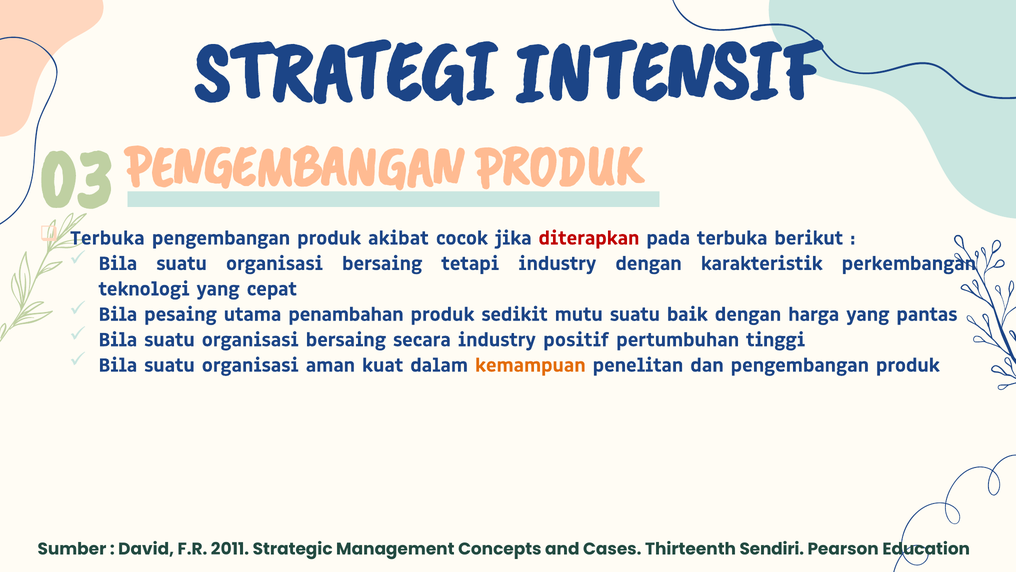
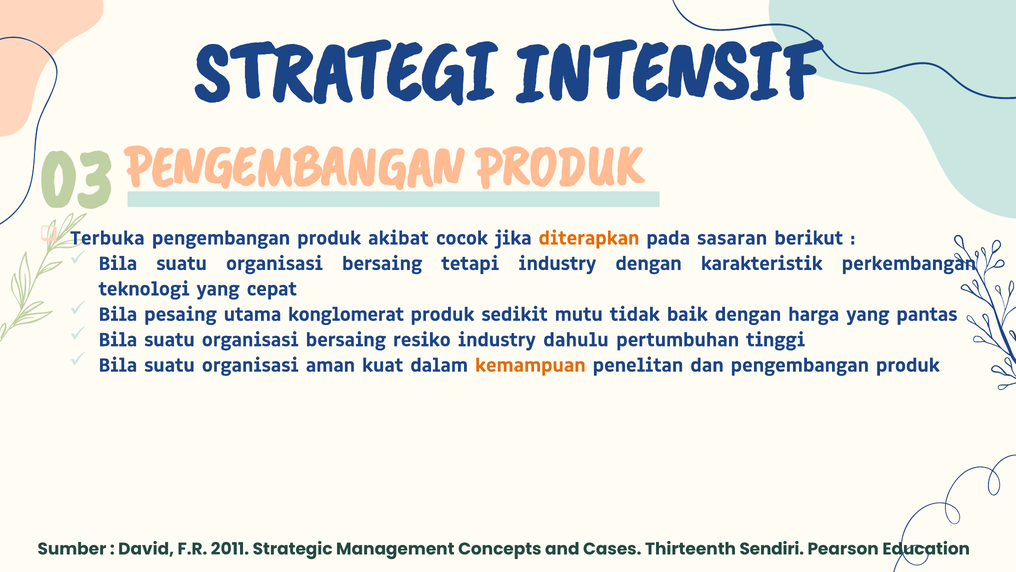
diterapkan colour: red -> orange
pada terbuka: terbuka -> sasaran
penambahan: penambahan -> konglomerat
mutu suatu: suatu -> tidak
secara: secara -> resiko
positif: positif -> dahulu
